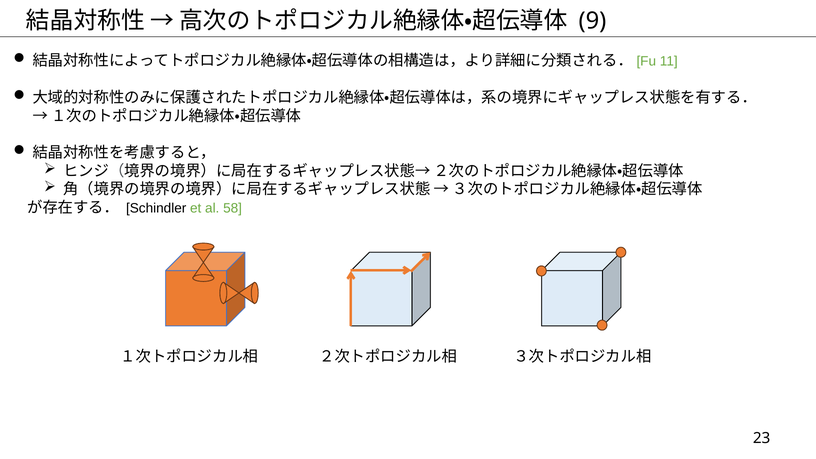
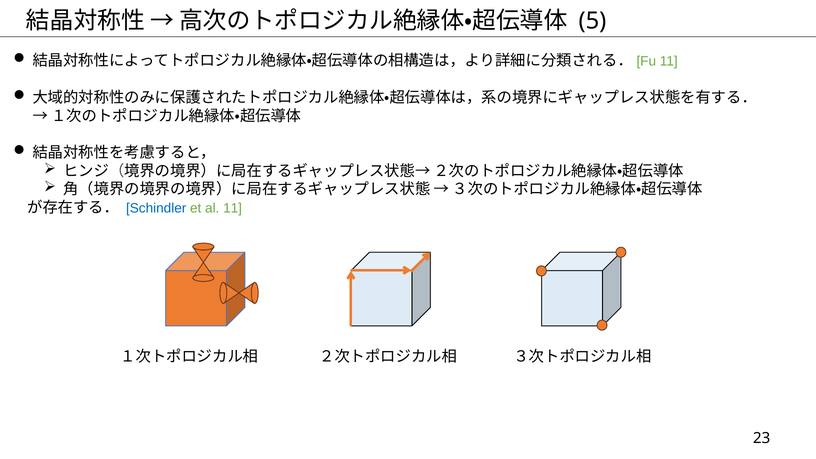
9: 9 -> 5
Schindler colour: black -> blue
al 58: 58 -> 11
